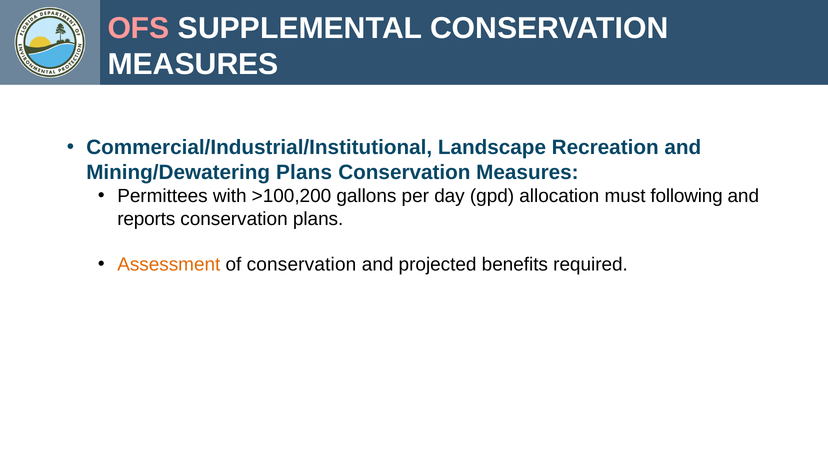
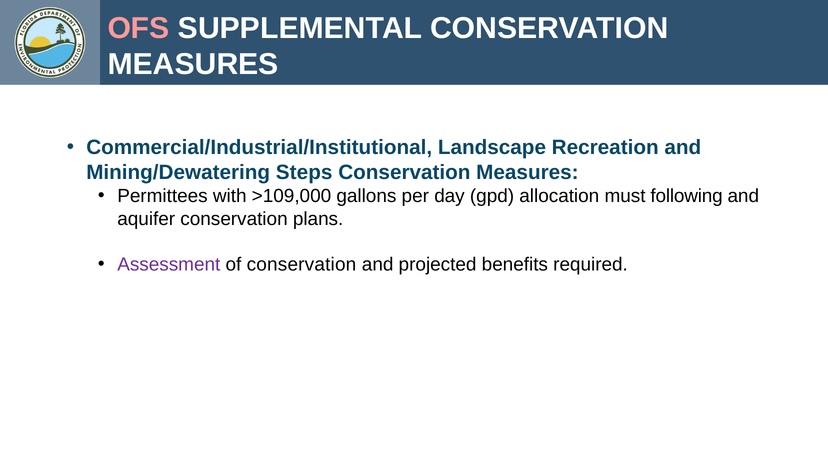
Mining/Dewatering Plans: Plans -> Steps
>100,200: >100,200 -> >109,000
reports: reports -> aquifer
Assessment colour: orange -> purple
